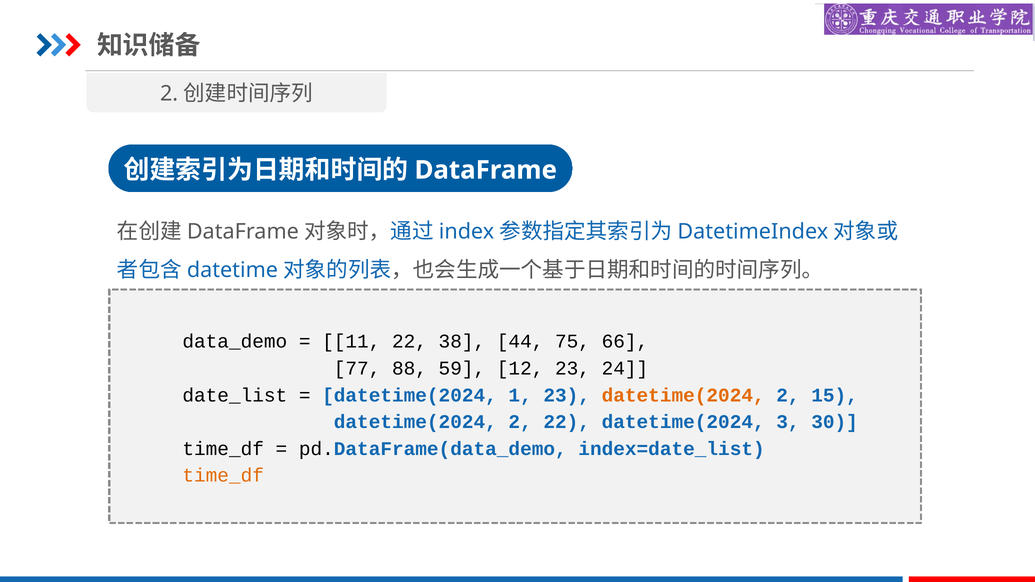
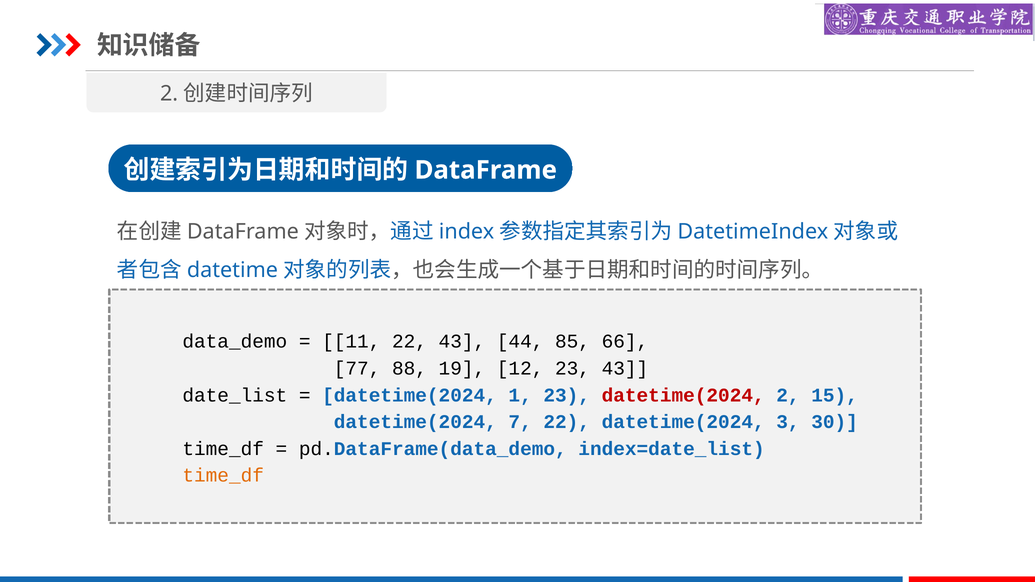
22 38: 38 -> 43
75: 75 -> 85
59: 59 -> 19
23 24: 24 -> 43
datetime(2024 at (683, 395) colour: orange -> red
2 at (520, 422): 2 -> 7
